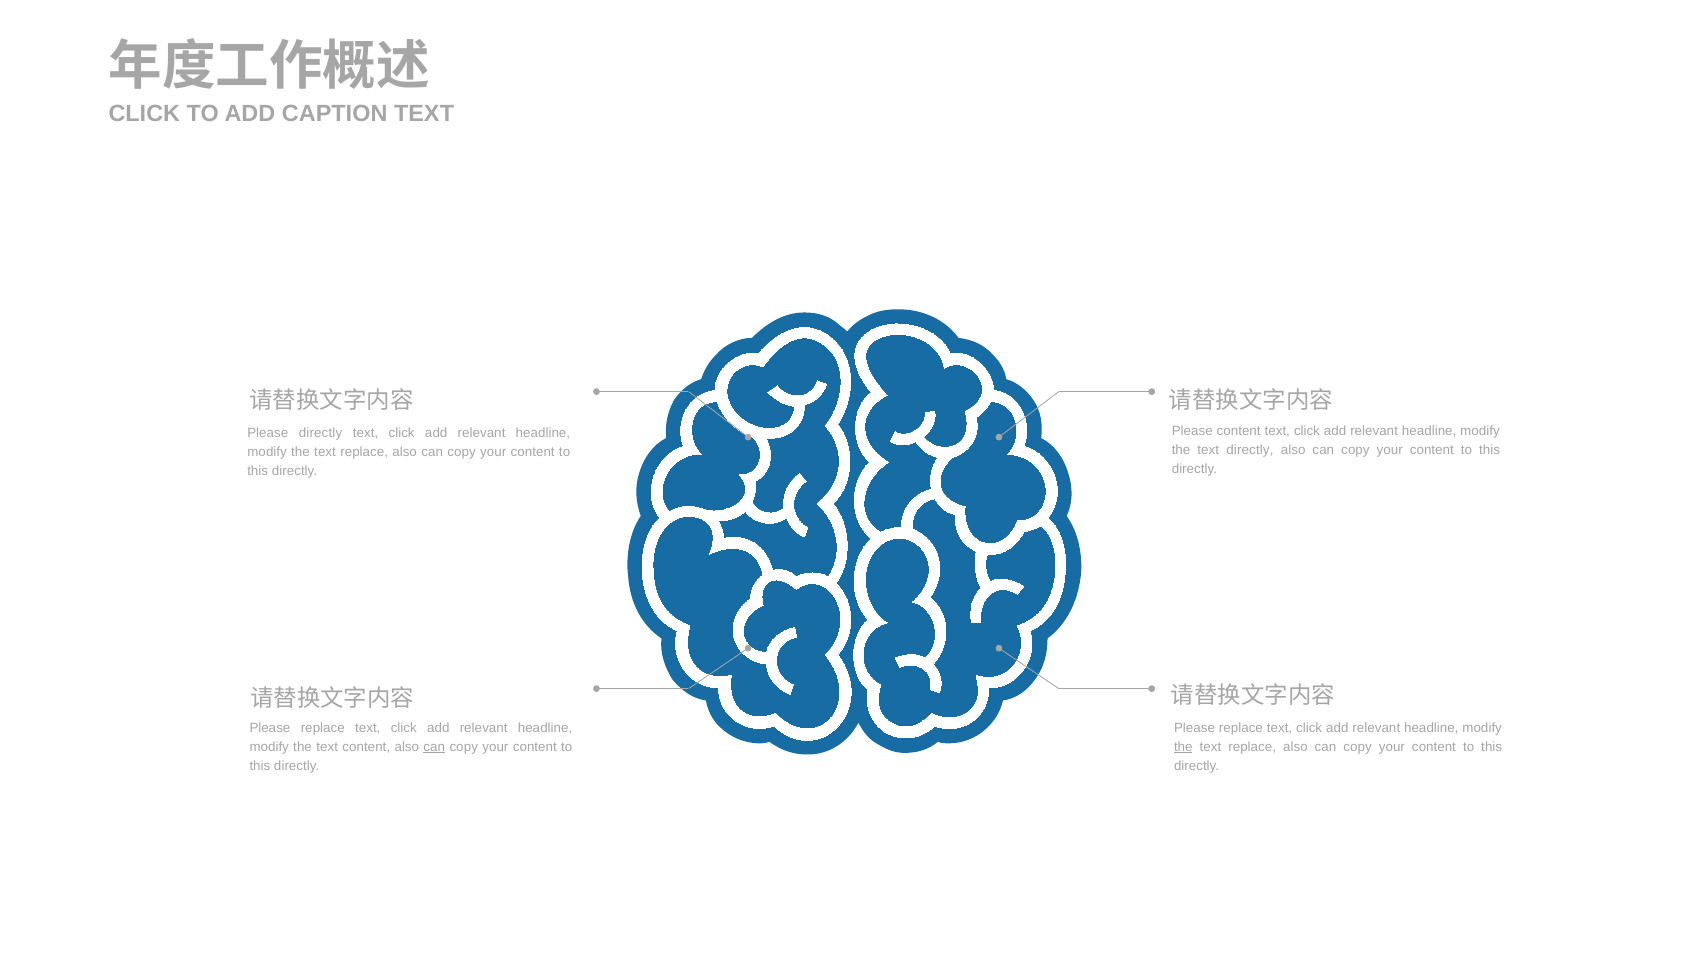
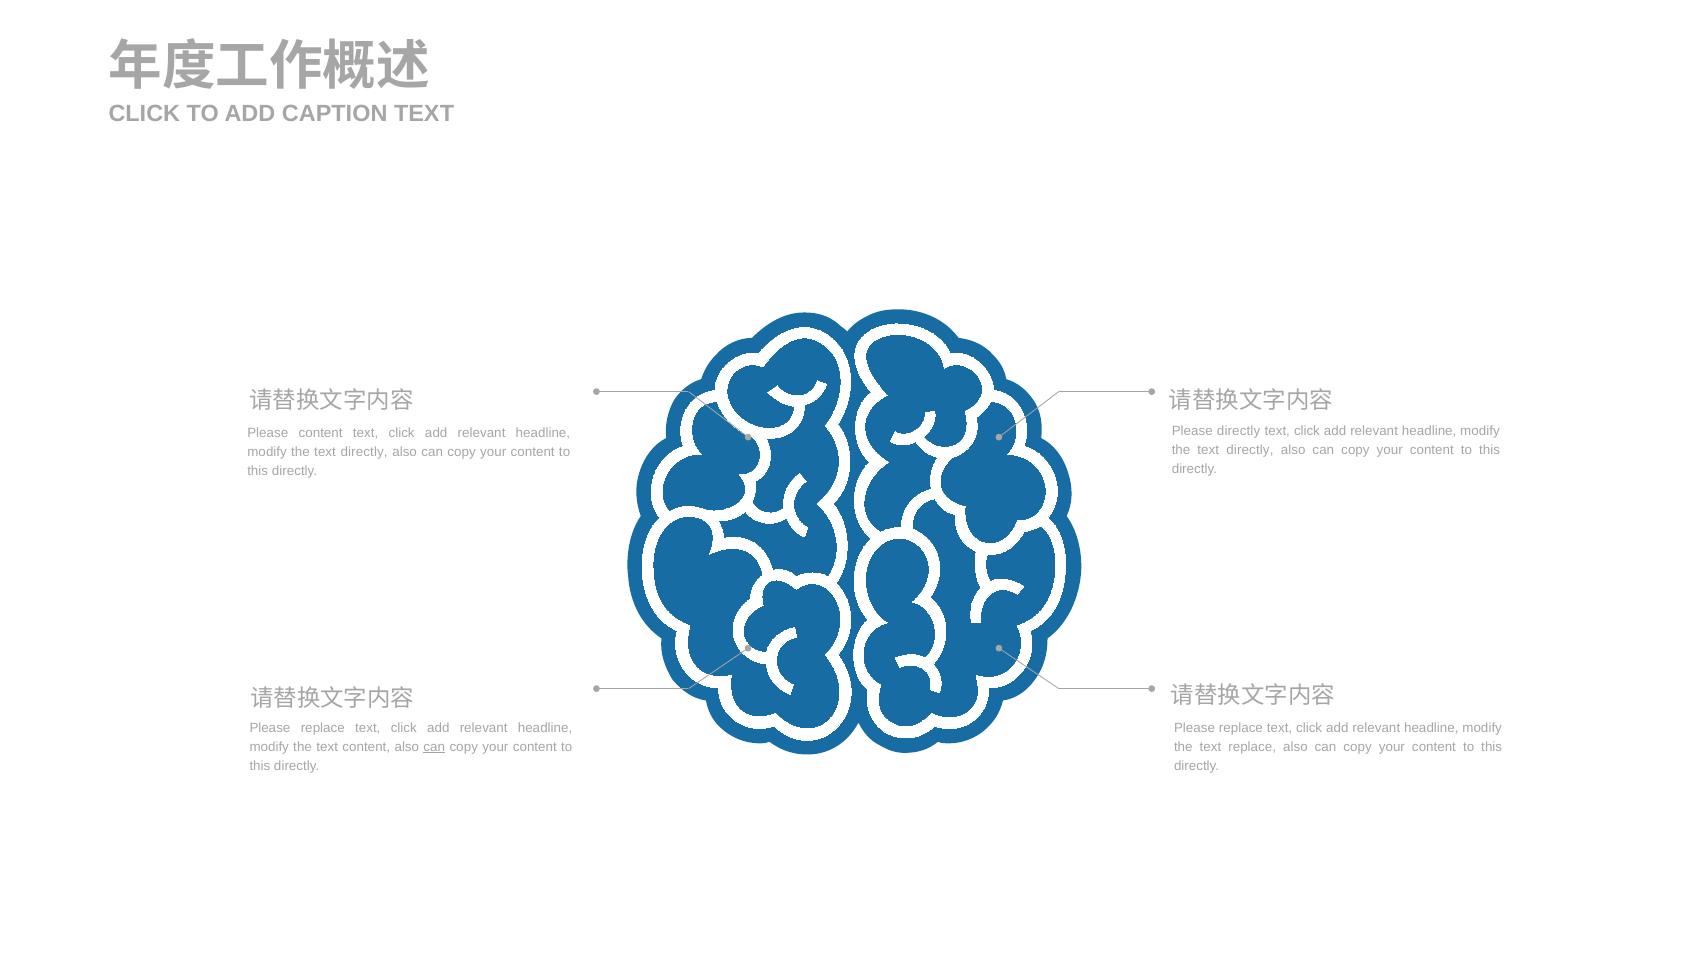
Please content: content -> directly
Please directly: directly -> content
replace at (364, 452): replace -> directly
the at (1183, 747) underline: present -> none
